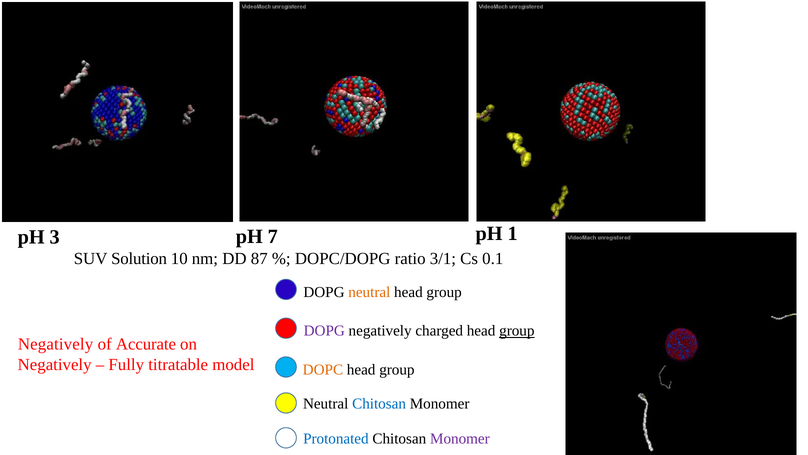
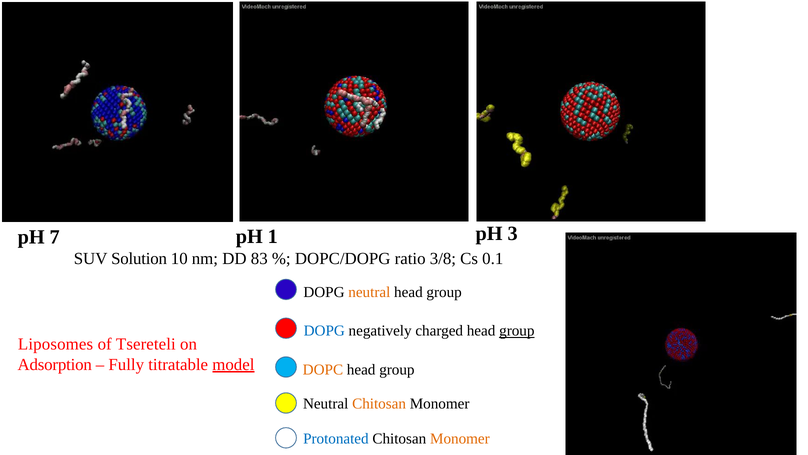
3: 3 -> 7
7: 7 -> 1
1: 1 -> 3
87: 87 -> 83
3/1: 3/1 -> 3/8
DOPG at (324, 330) colour: purple -> blue
Negatively at (56, 344): Negatively -> Liposomes
Accurate: Accurate -> Tsereteli
Negatively at (55, 364): Negatively -> Adsorption
model underline: none -> present
Chitosan at (379, 403) colour: blue -> orange
Monomer at (460, 438) colour: purple -> orange
